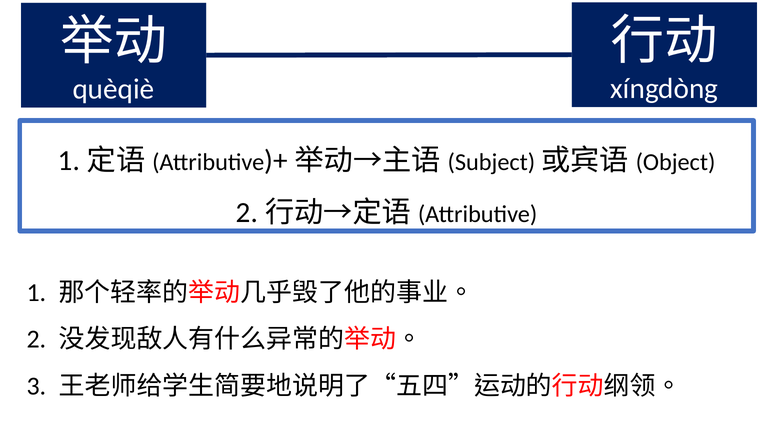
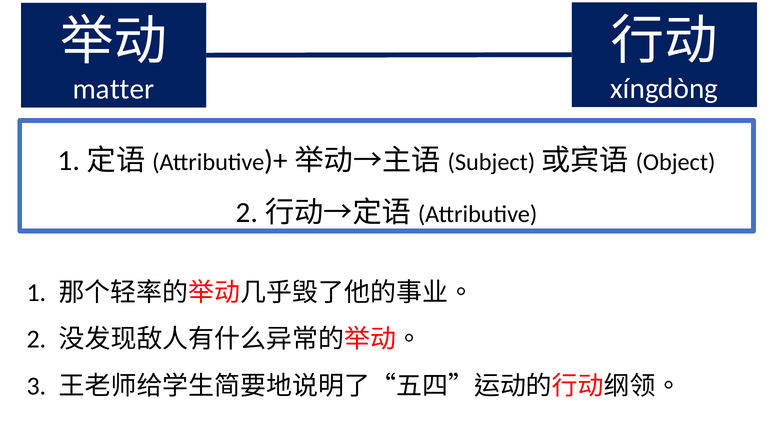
quèqiè: quèqiè -> matter
